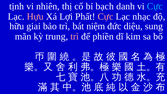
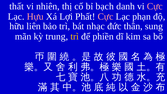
tịnh: tịnh -> thất
Cực at (155, 6) colour: light blue -> pink
nhạc: nhạc -> phạn
giai: giai -> liên
niệm: niệm -> nhạc
diệu: diệu -> thân
trì at (75, 36) colour: pink -> yellow
